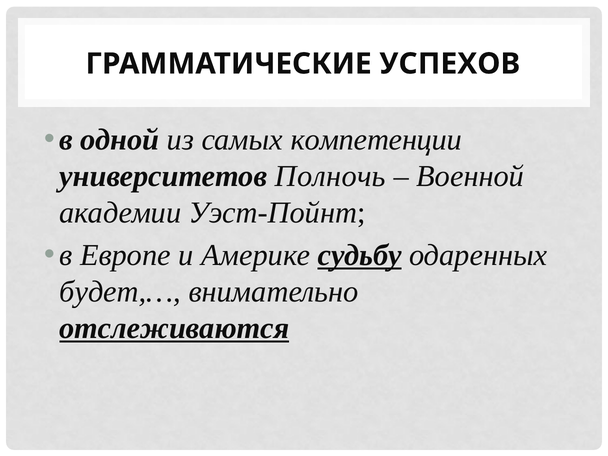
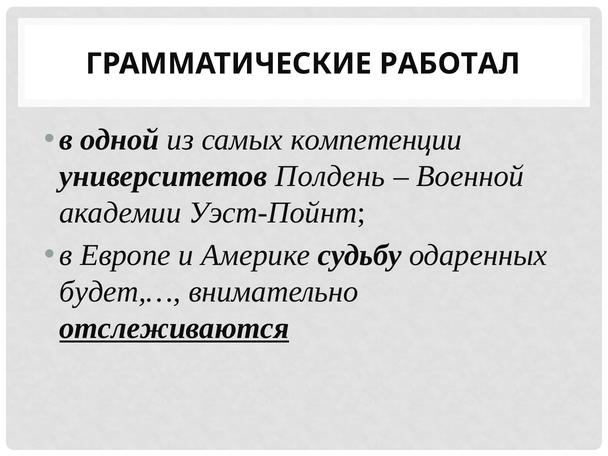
УСПЕХОВ: УСПЕХОВ -> РАБОТАЛ
Полночь: Полночь -> Полдень
судьбу underline: present -> none
